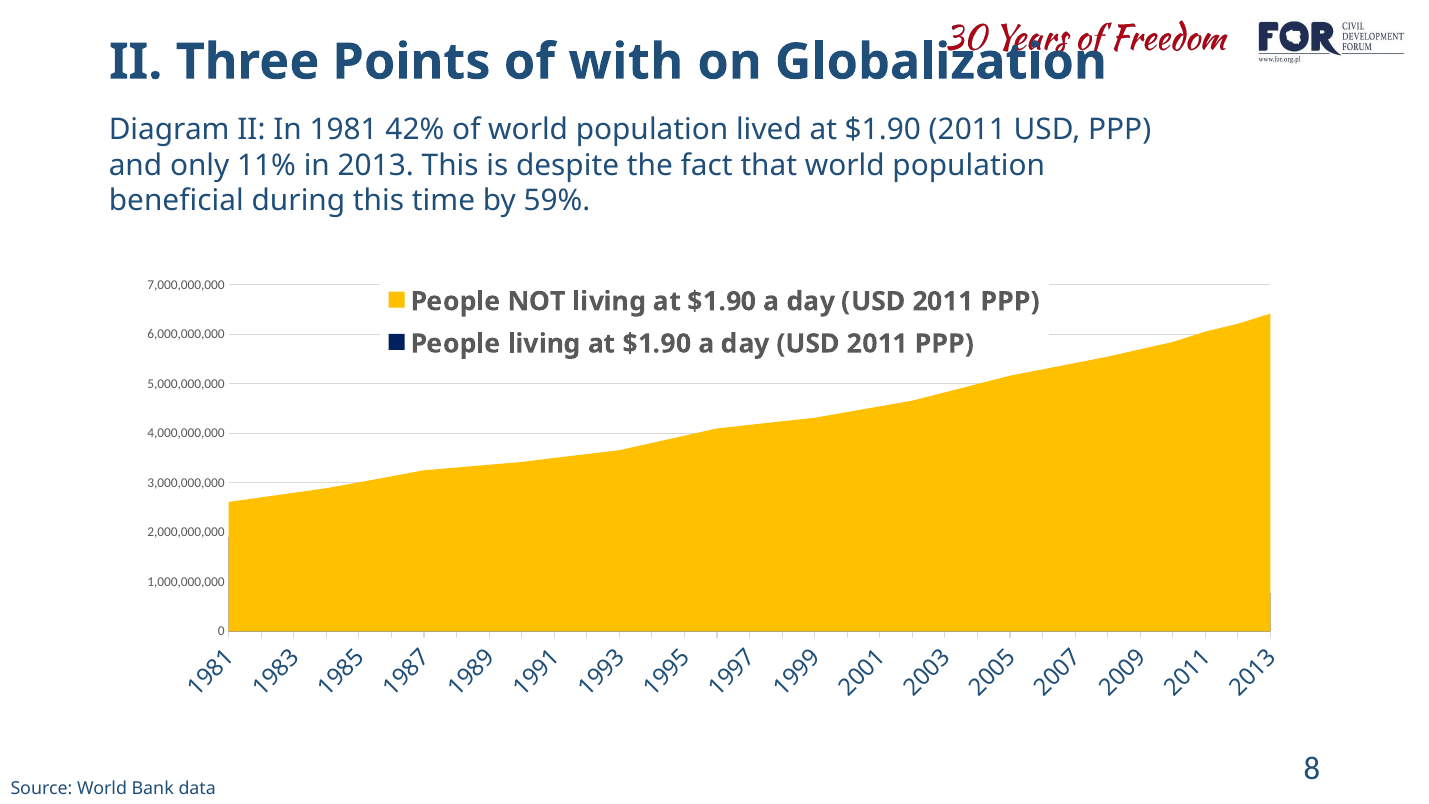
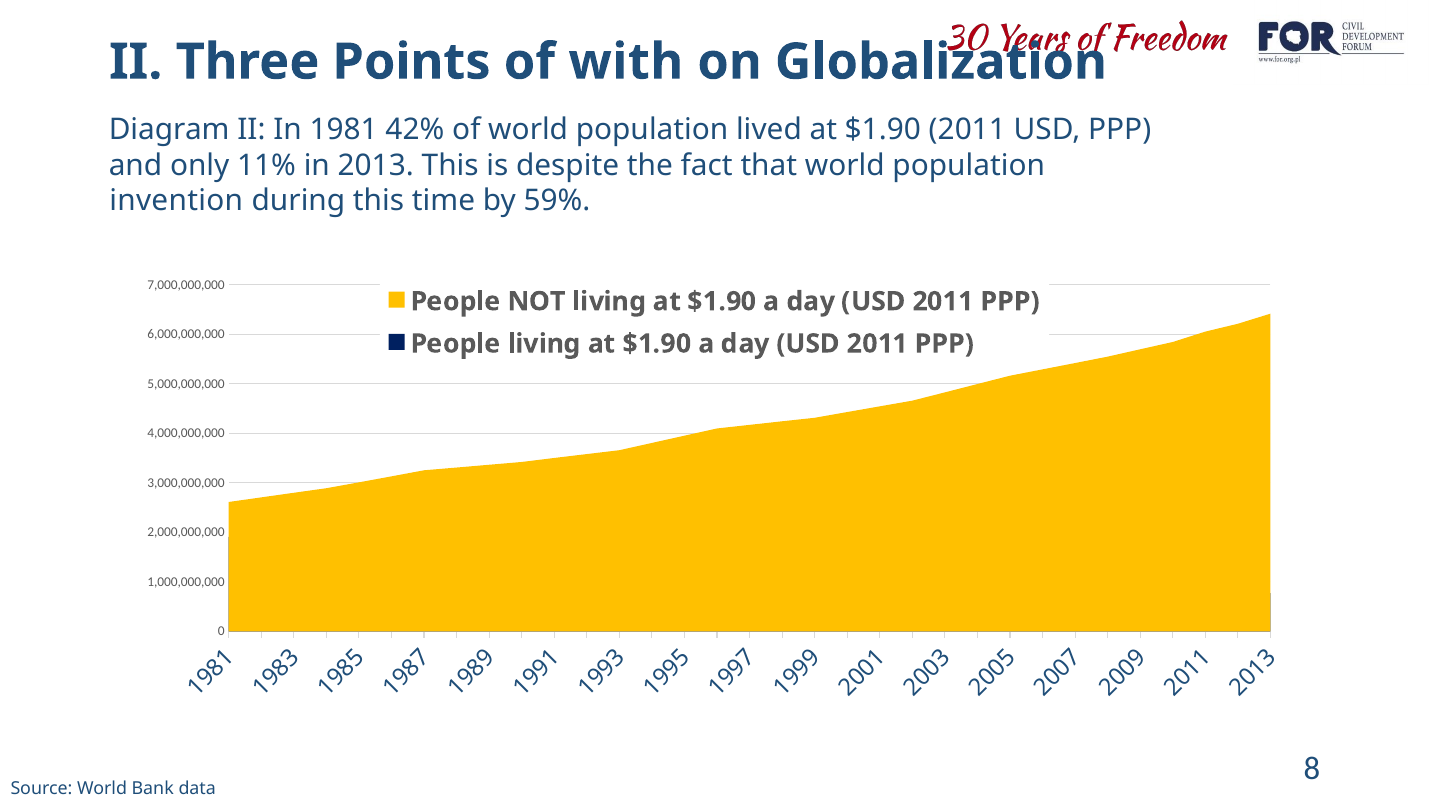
beneficial: beneficial -> invention
